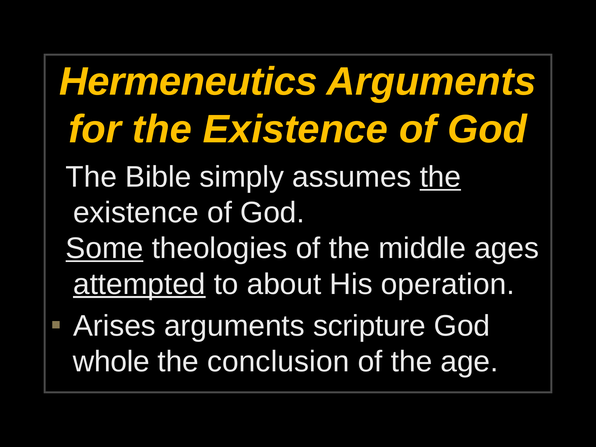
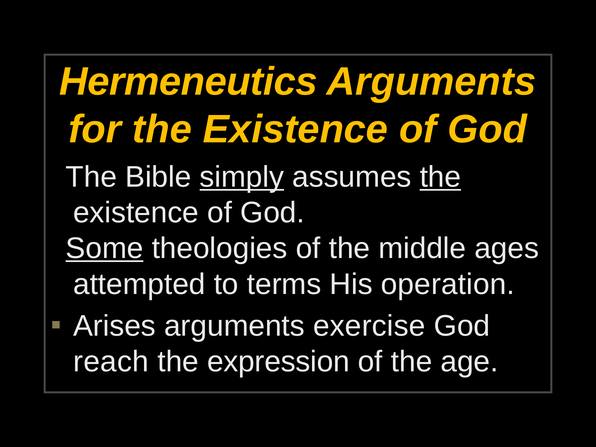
simply underline: none -> present
attempted underline: present -> none
about: about -> terms
scripture: scripture -> exercise
whole: whole -> reach
conclusion: conclusion -> expression
